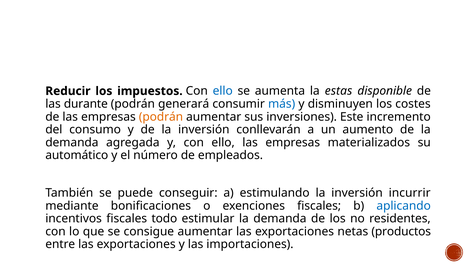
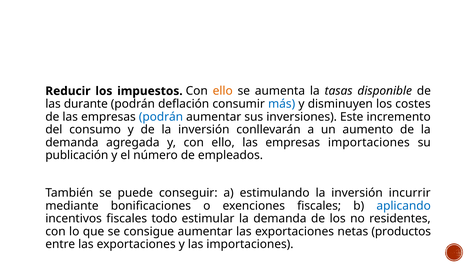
ello at (223, 91) colour: blue -> orange
estas: estas -> tasas
generará: generará -> deflación
podrán at (161, 117) colour: orange -> blue
empresas materializados: materializados -> importaciones
automático: automático -> publicación
